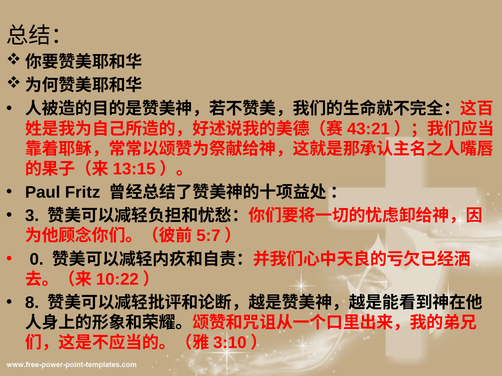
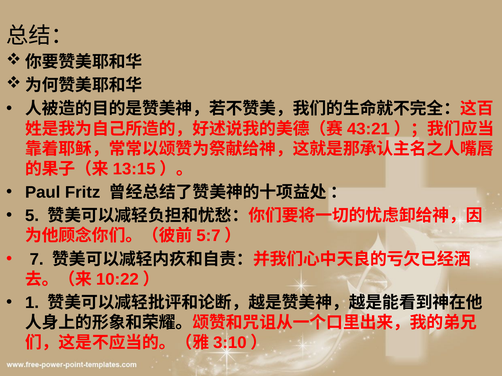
3: 3 -> 5
0: 0 -> 7
8: 8 -> 1
